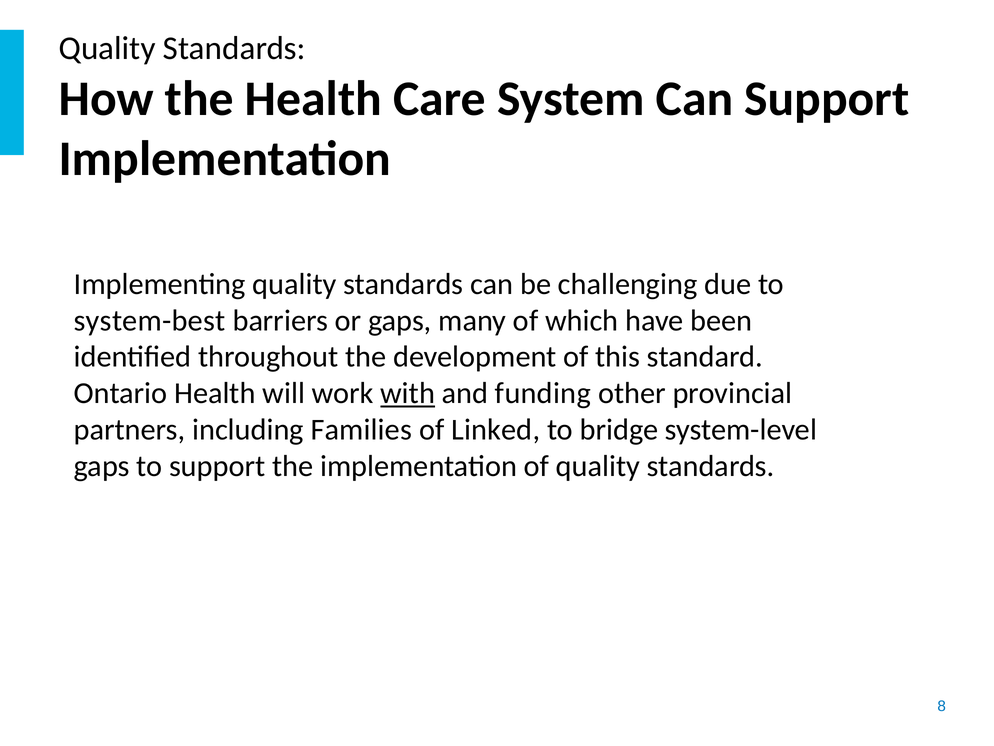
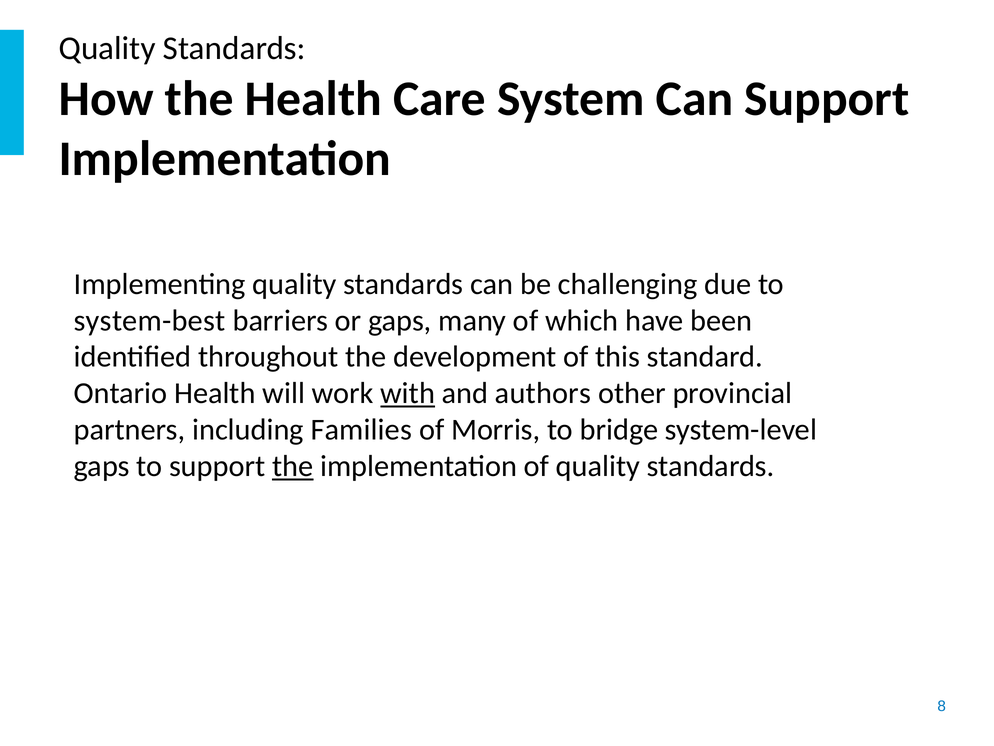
funding: funding -> authors
Linked: Linked -> Morris
the at (293, 466) underline: none -> present
